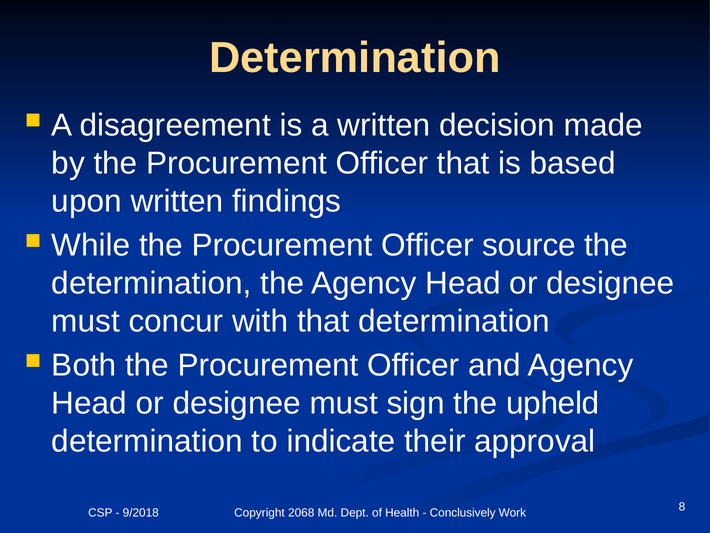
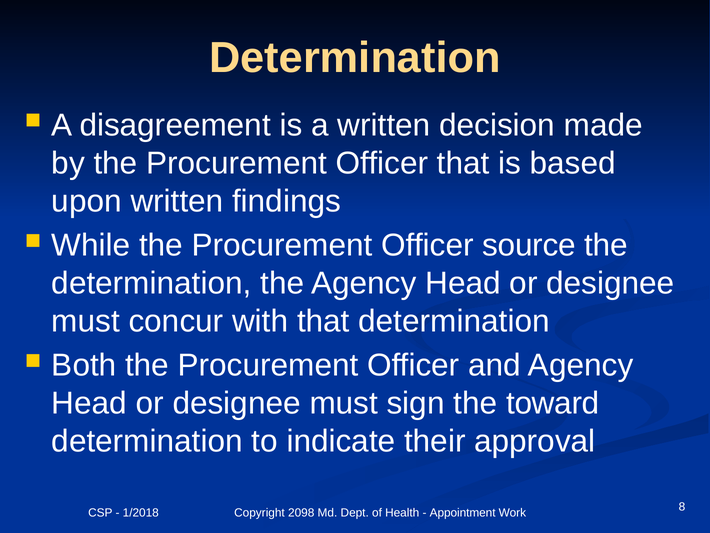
upheld: upheld -> toward
9/2018: 9/2018 -> 1/2018
2068: 2068 -> 2098
Conclusively: Conclusively -> Appointment
